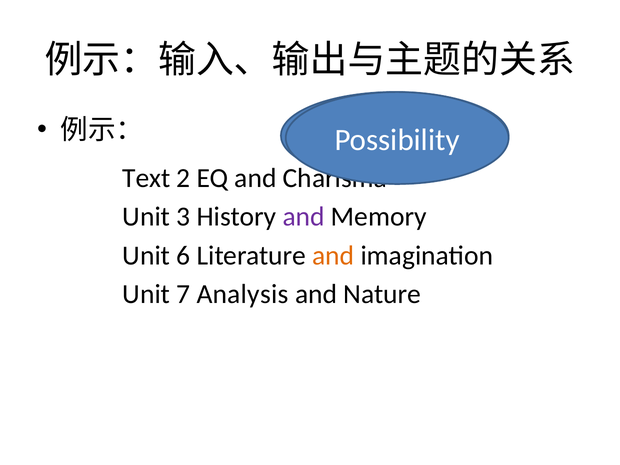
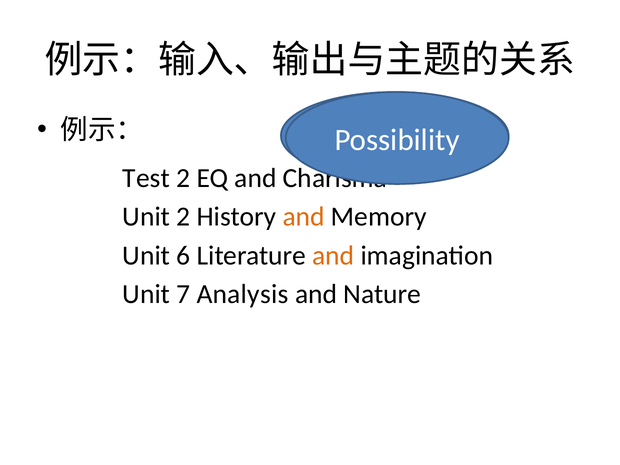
Text: Text -> Test
Unit 3: 3 -> 2
and at (304, 217) colour: purple -> orange
